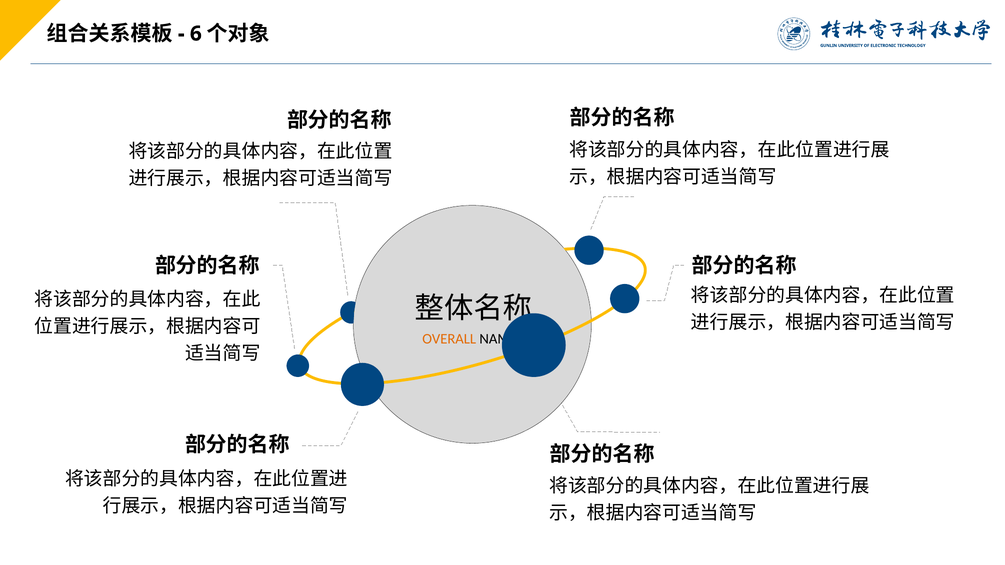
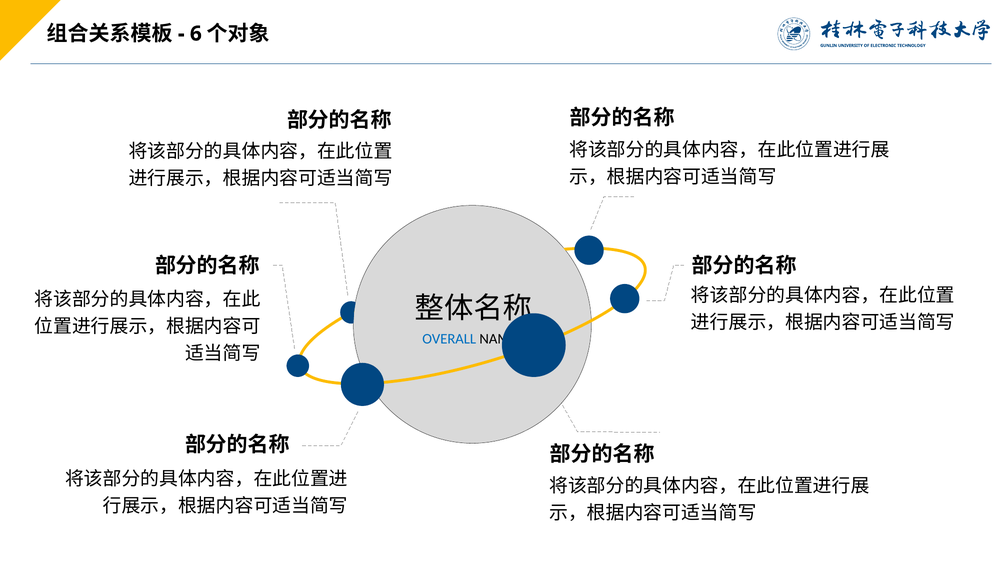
OVERALL colour: orange -> blue
